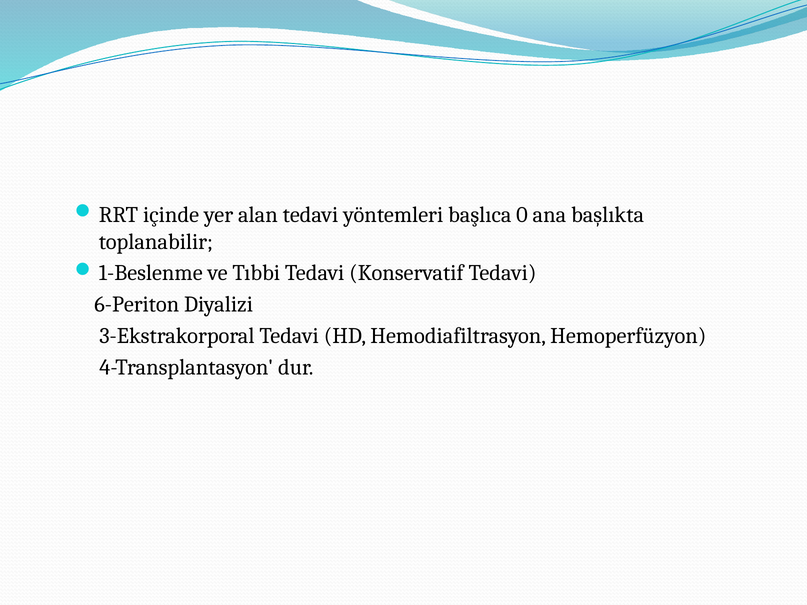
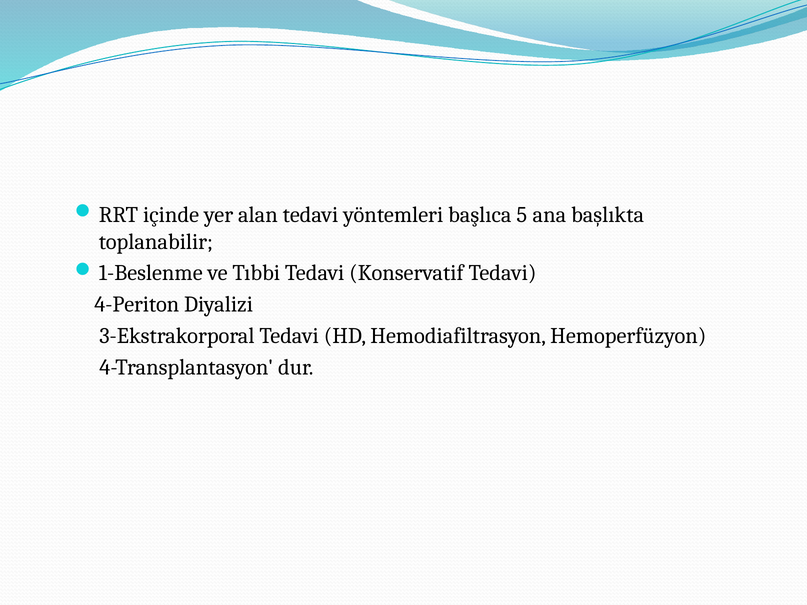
0: 0 -> 5
6-Periton: 6-Periton -> 4-Periton
